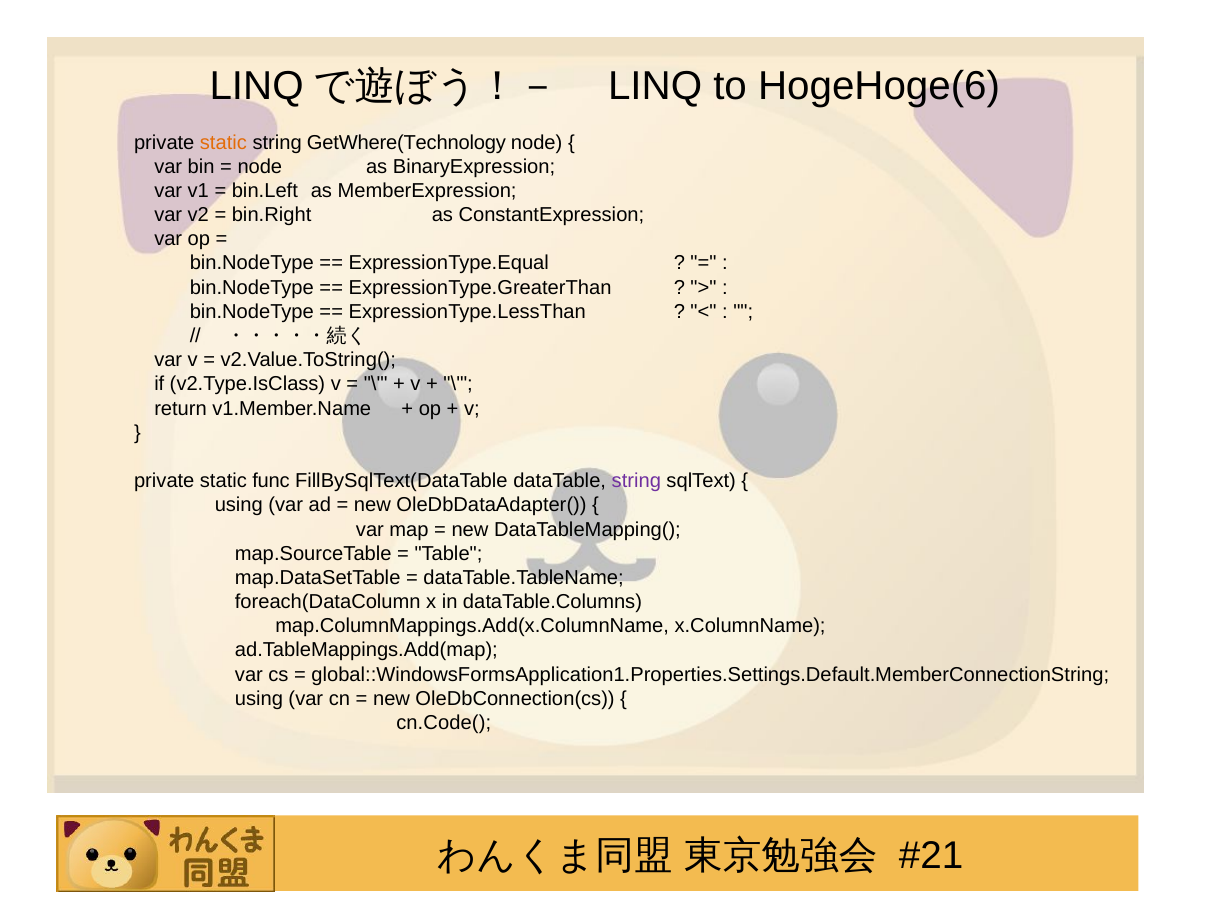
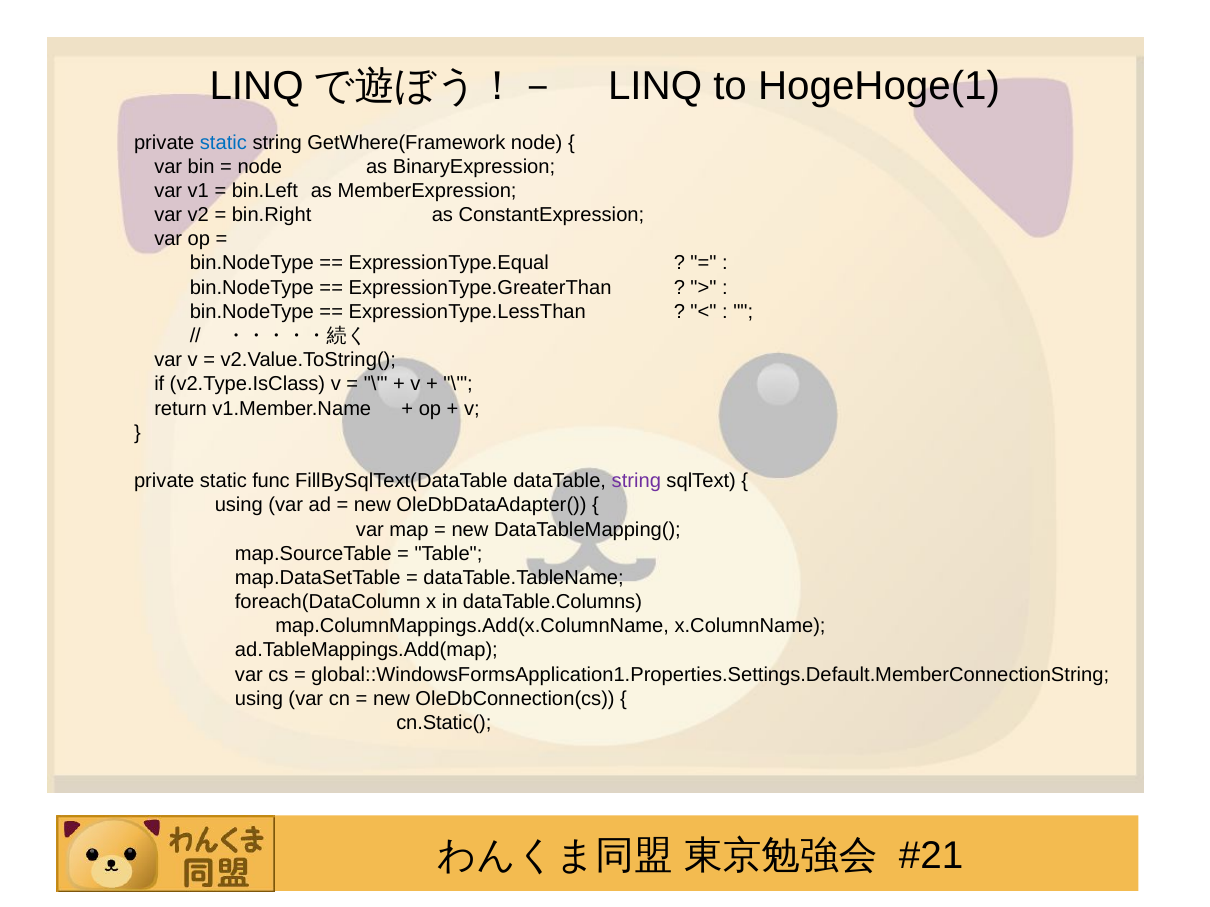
HogeHoge(6: HogeHoge(6 -> HogeHoge(1
static at (223, 142) colour: orange -> blue
GetWhere(Technology: GetWhere(Technology -> GetWhere(Framework
cn.Code(: cn.Code( -> cn.Static(
